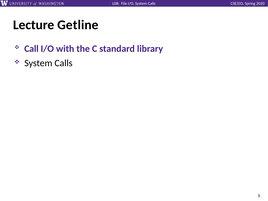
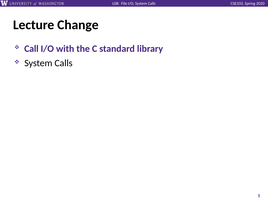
Getline: Getline -> Change
